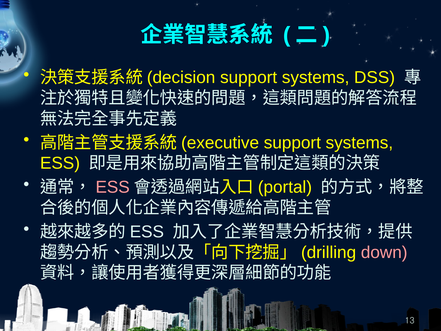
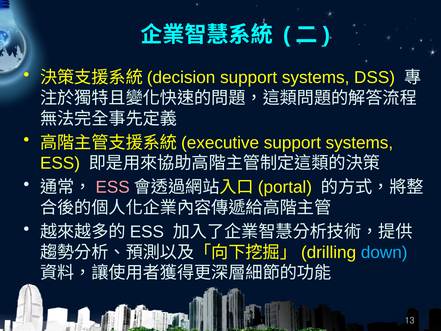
down colour: pink -> light blue
